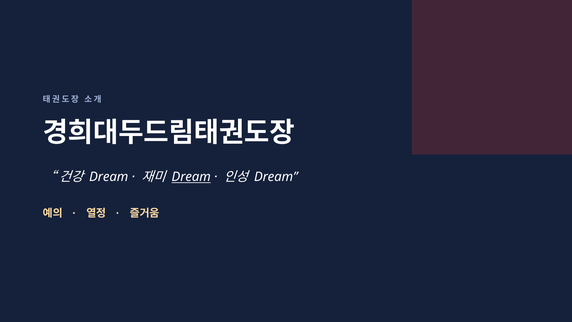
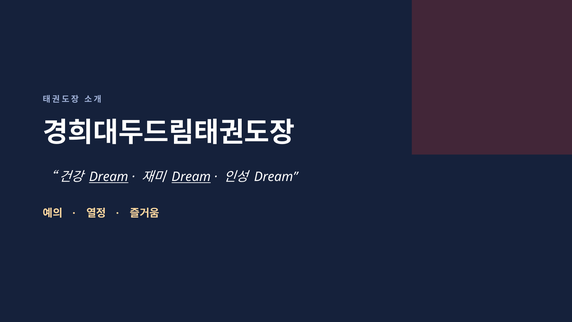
Dream at (109, 177) underline: none -> present
